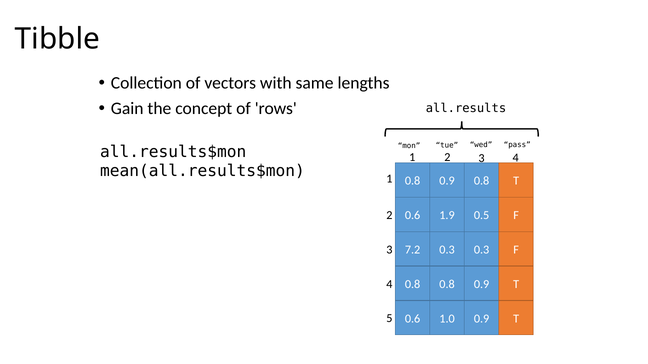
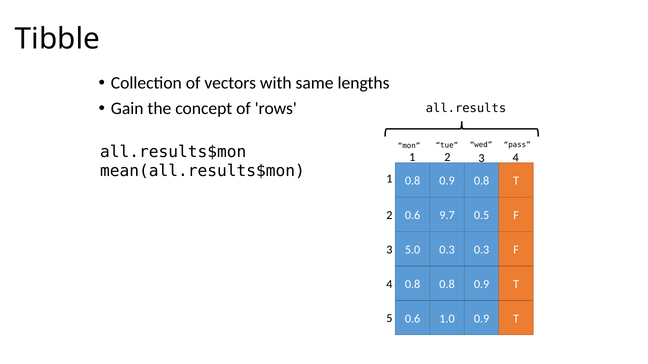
1.9: 1.9 -> 9.7
7.2: 7.2 -> 5.0
